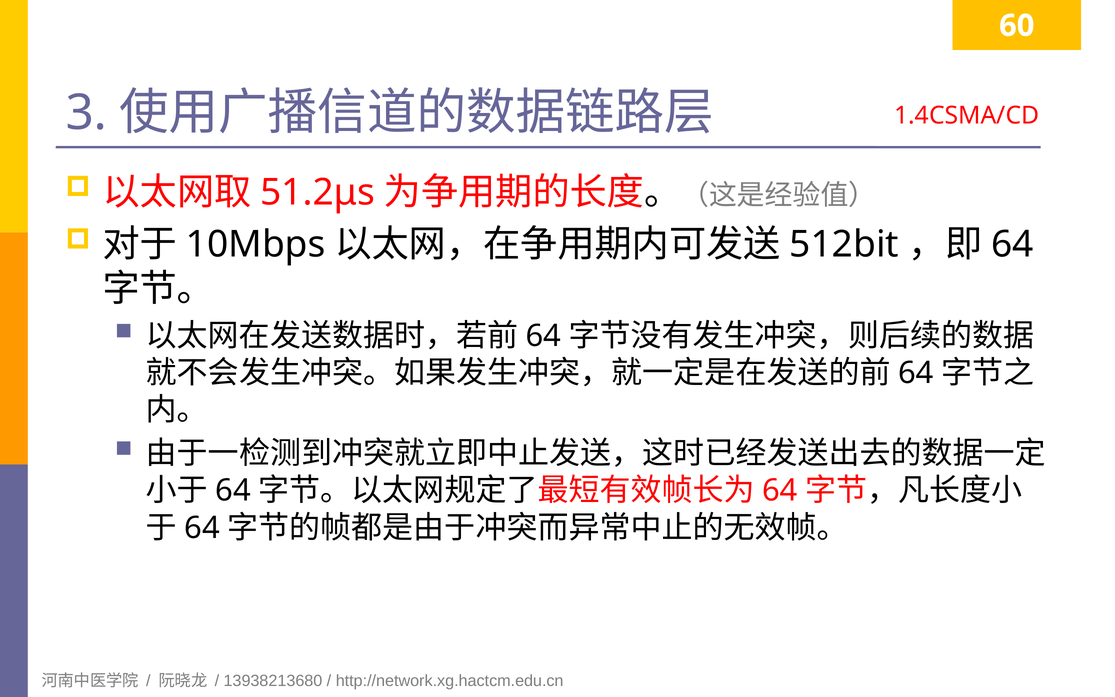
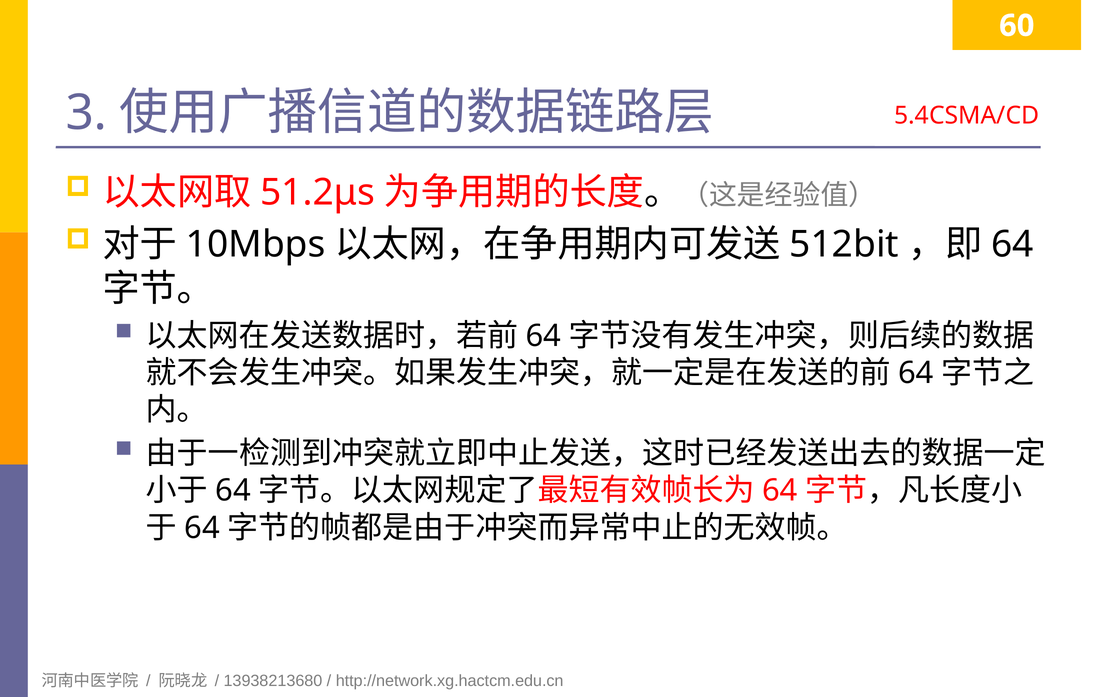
1.4CSMA/CD: 1.4CSMA/CD -> 5.4CSMA/CD
